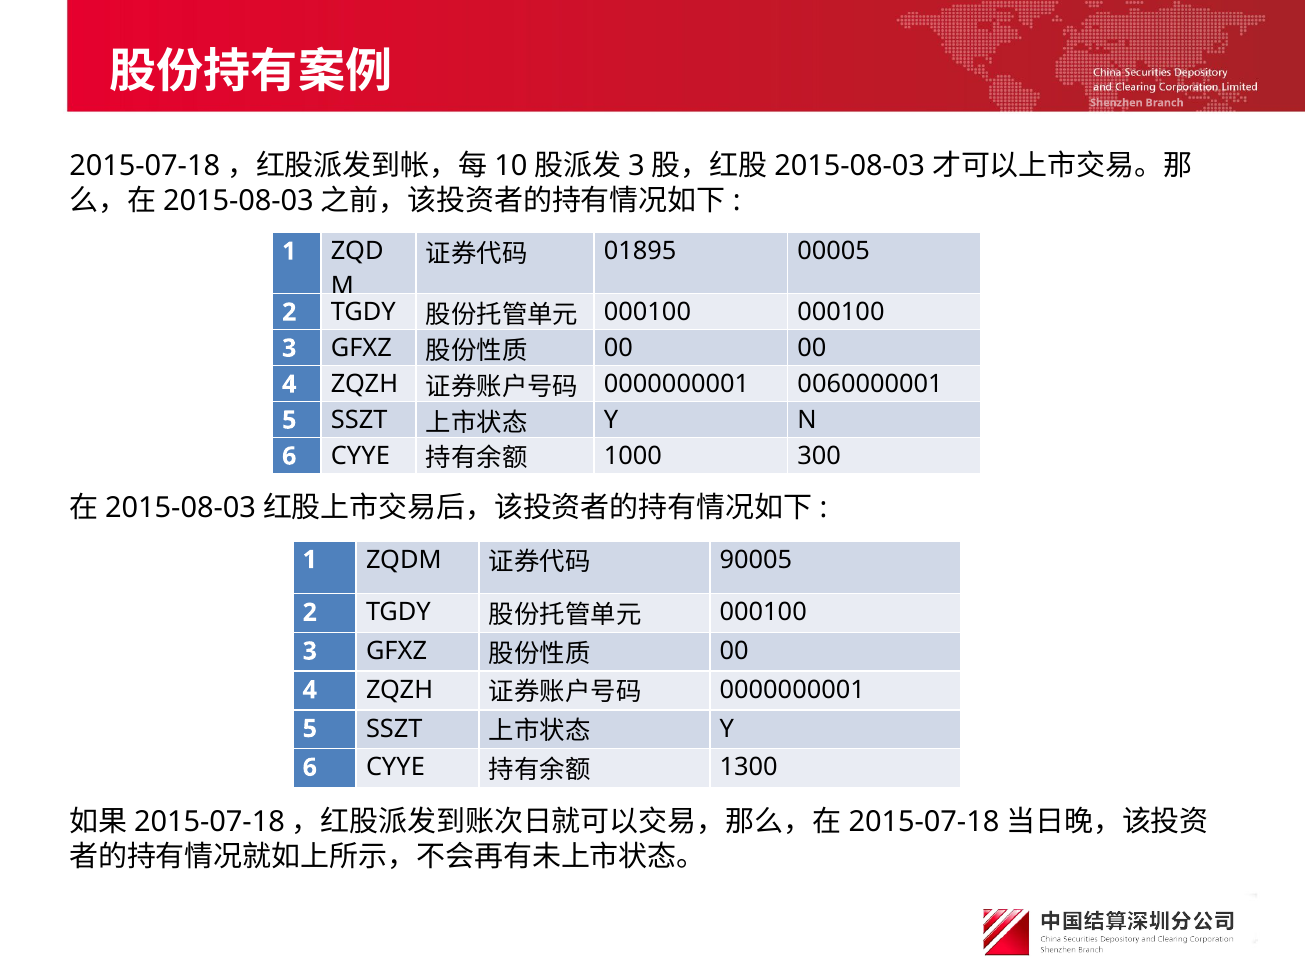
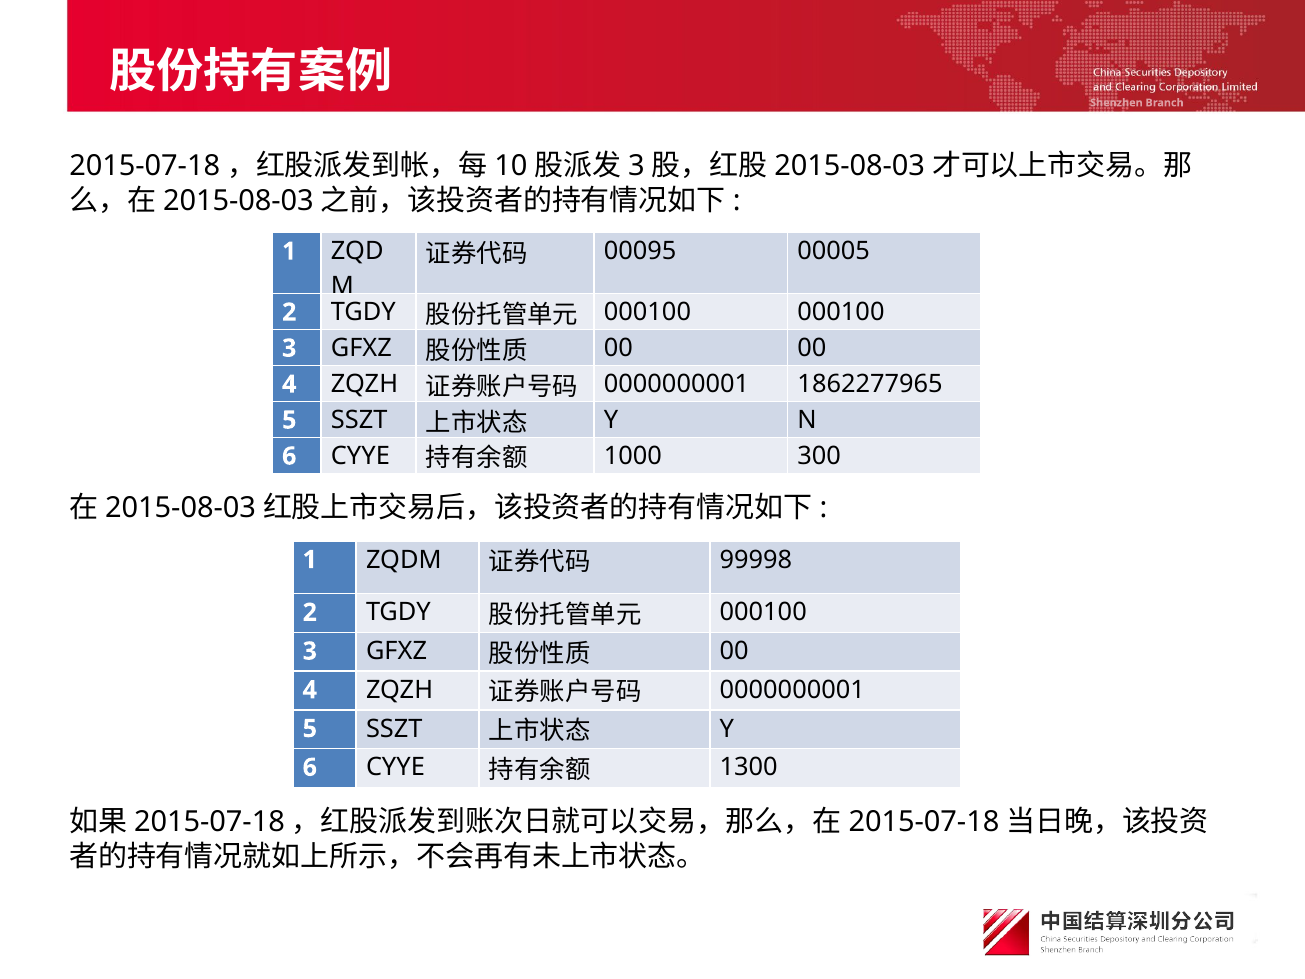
01895: 01895 -> 00095
0060000001: 0060000001 -> 1862277965
90005: 90005 -> 99998
